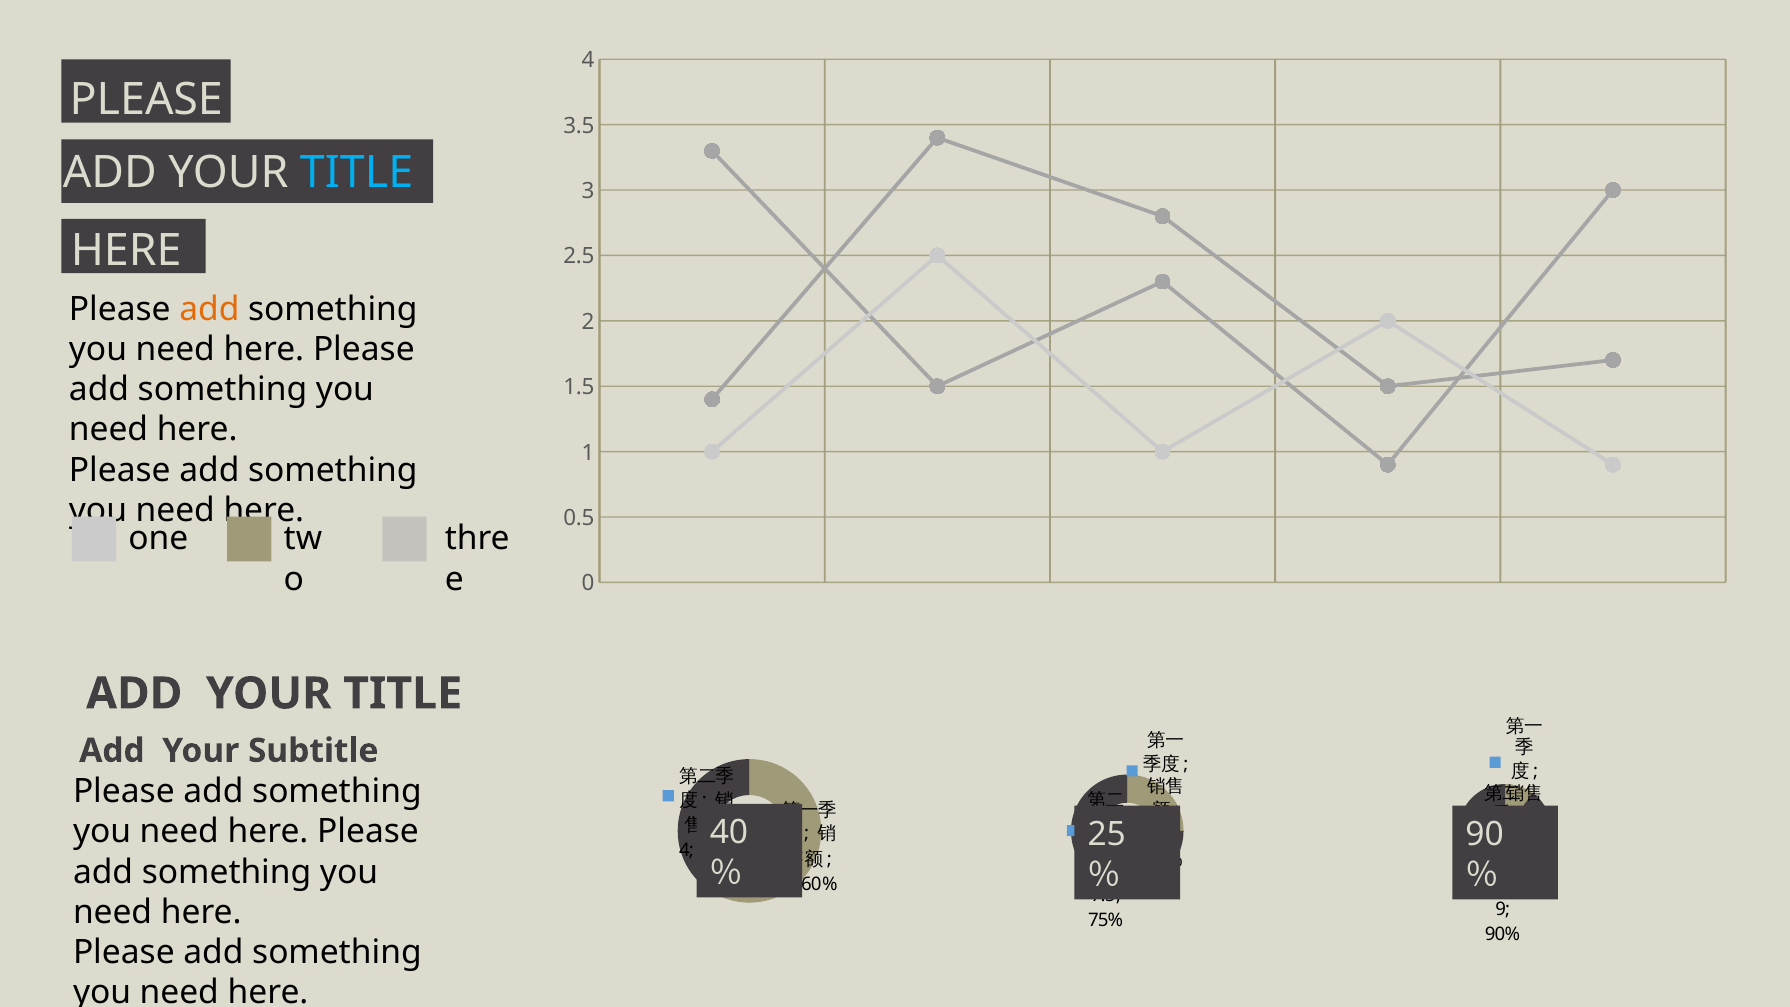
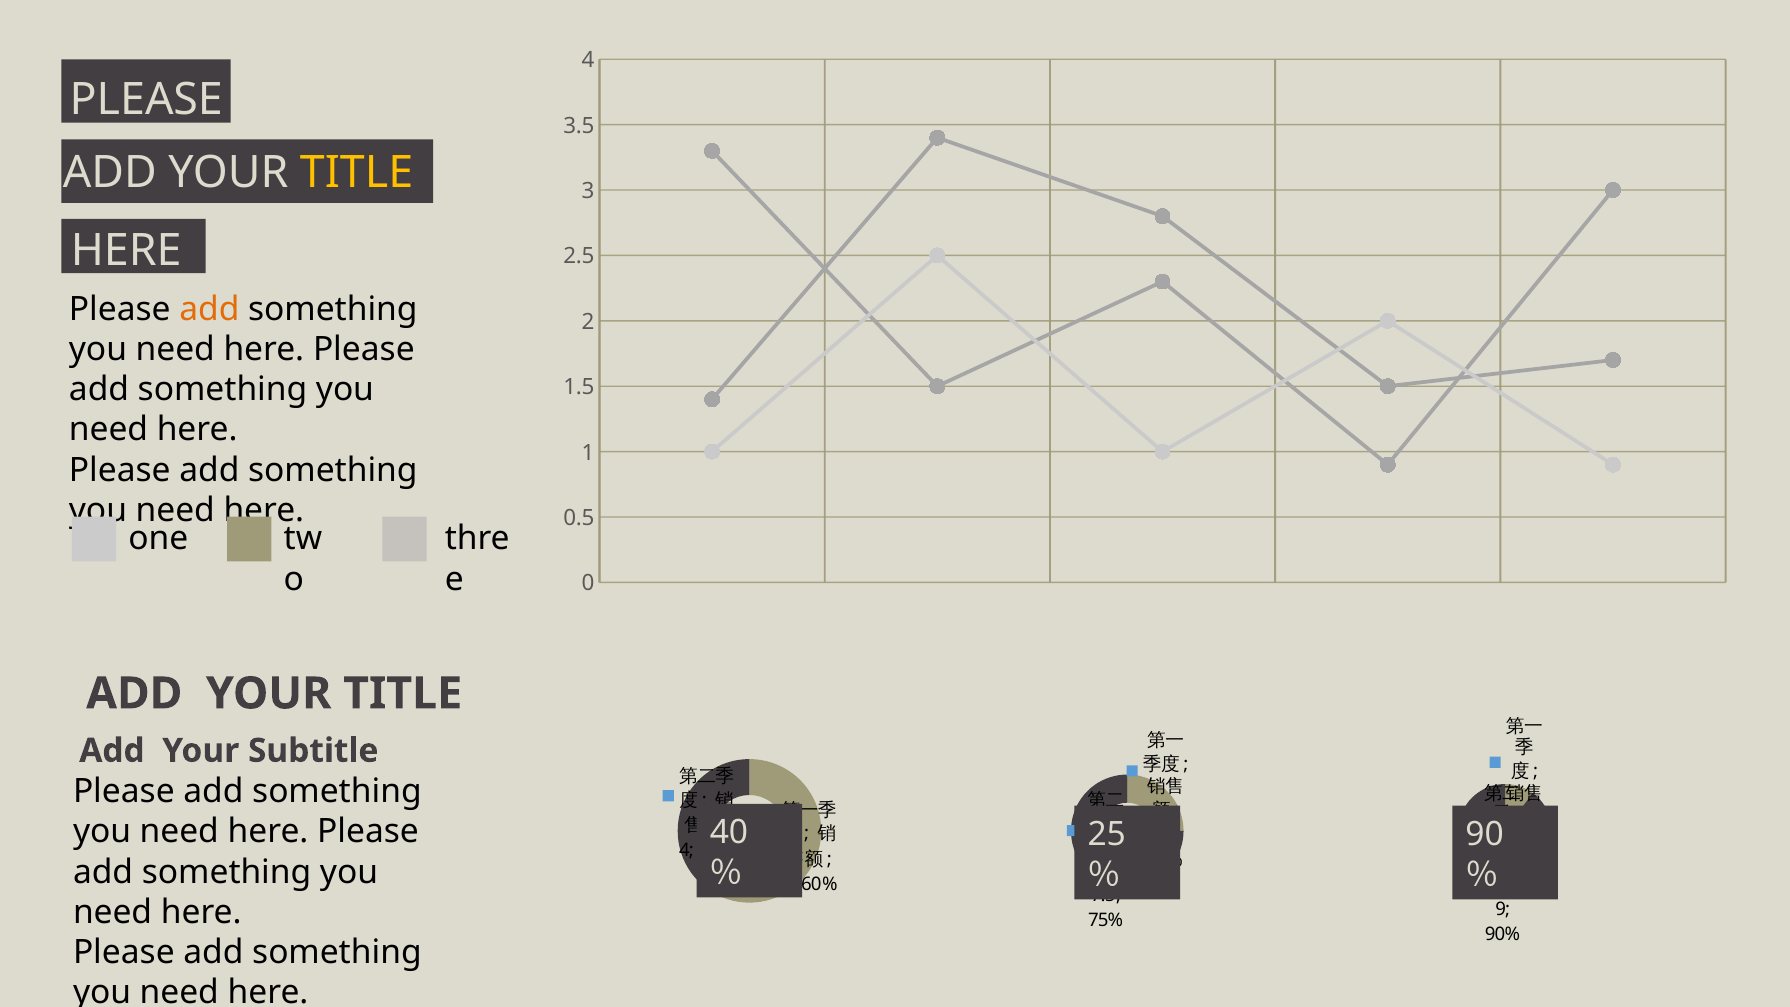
TITLE at (357, 172) colour: light blue -> yellow
